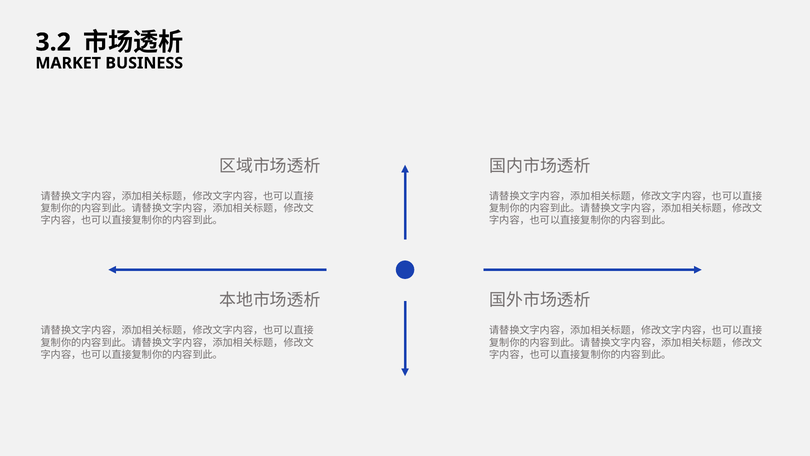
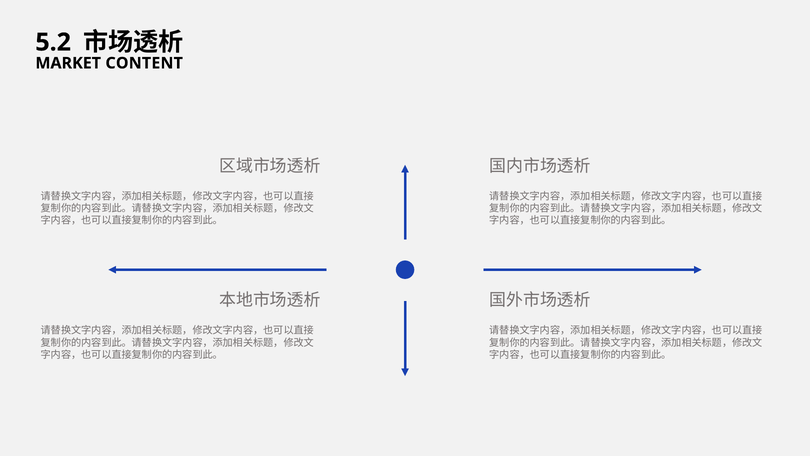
3.2: 3.2 -> 5.2
BUSINESS: BUSINESS -> CONTENT
